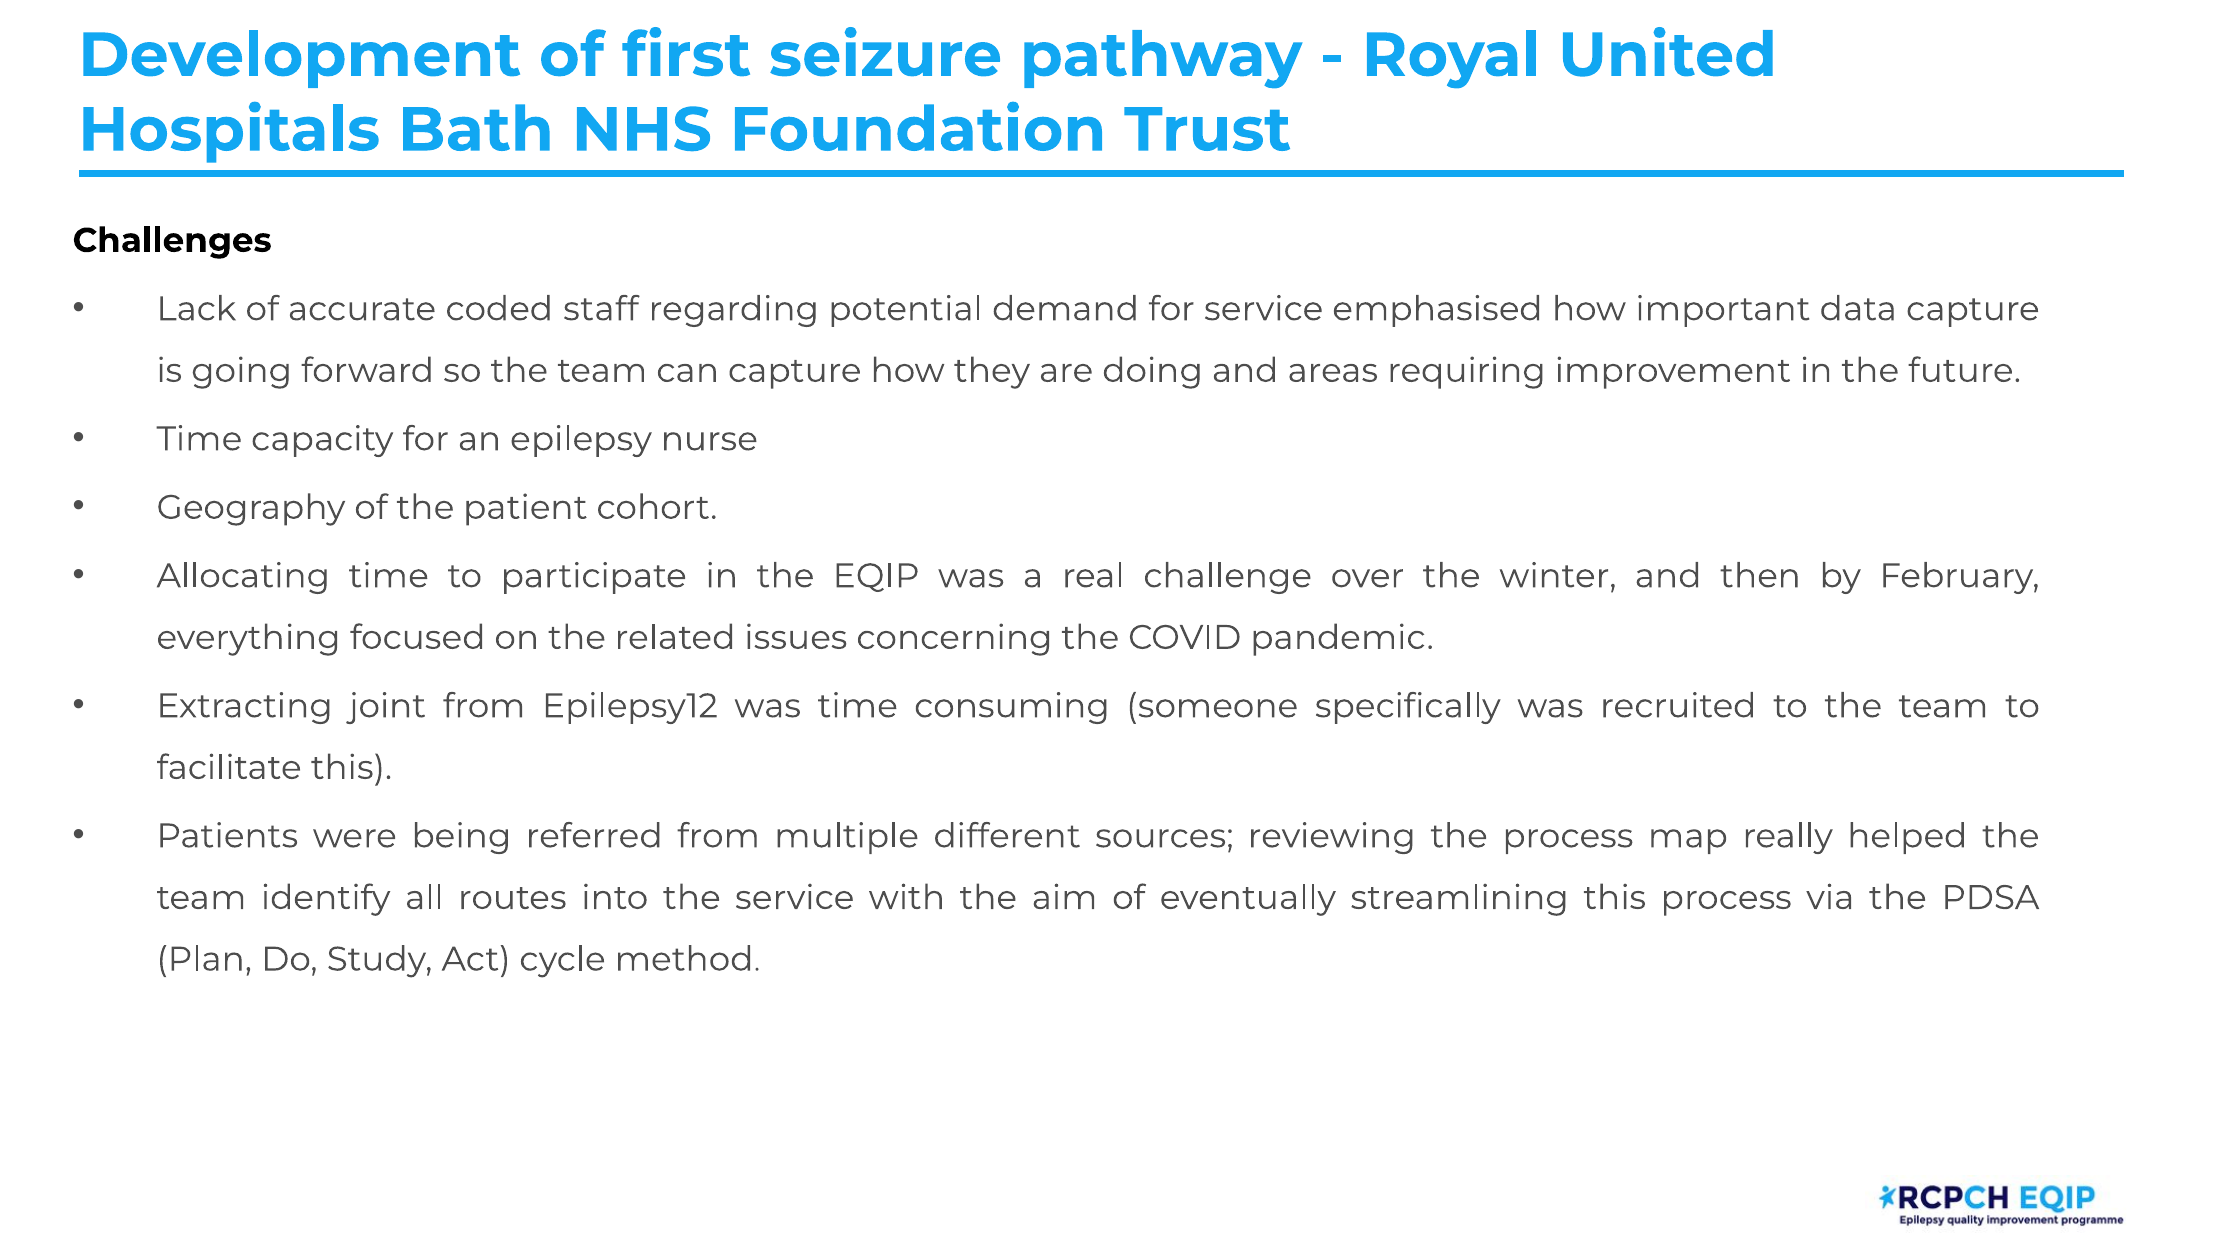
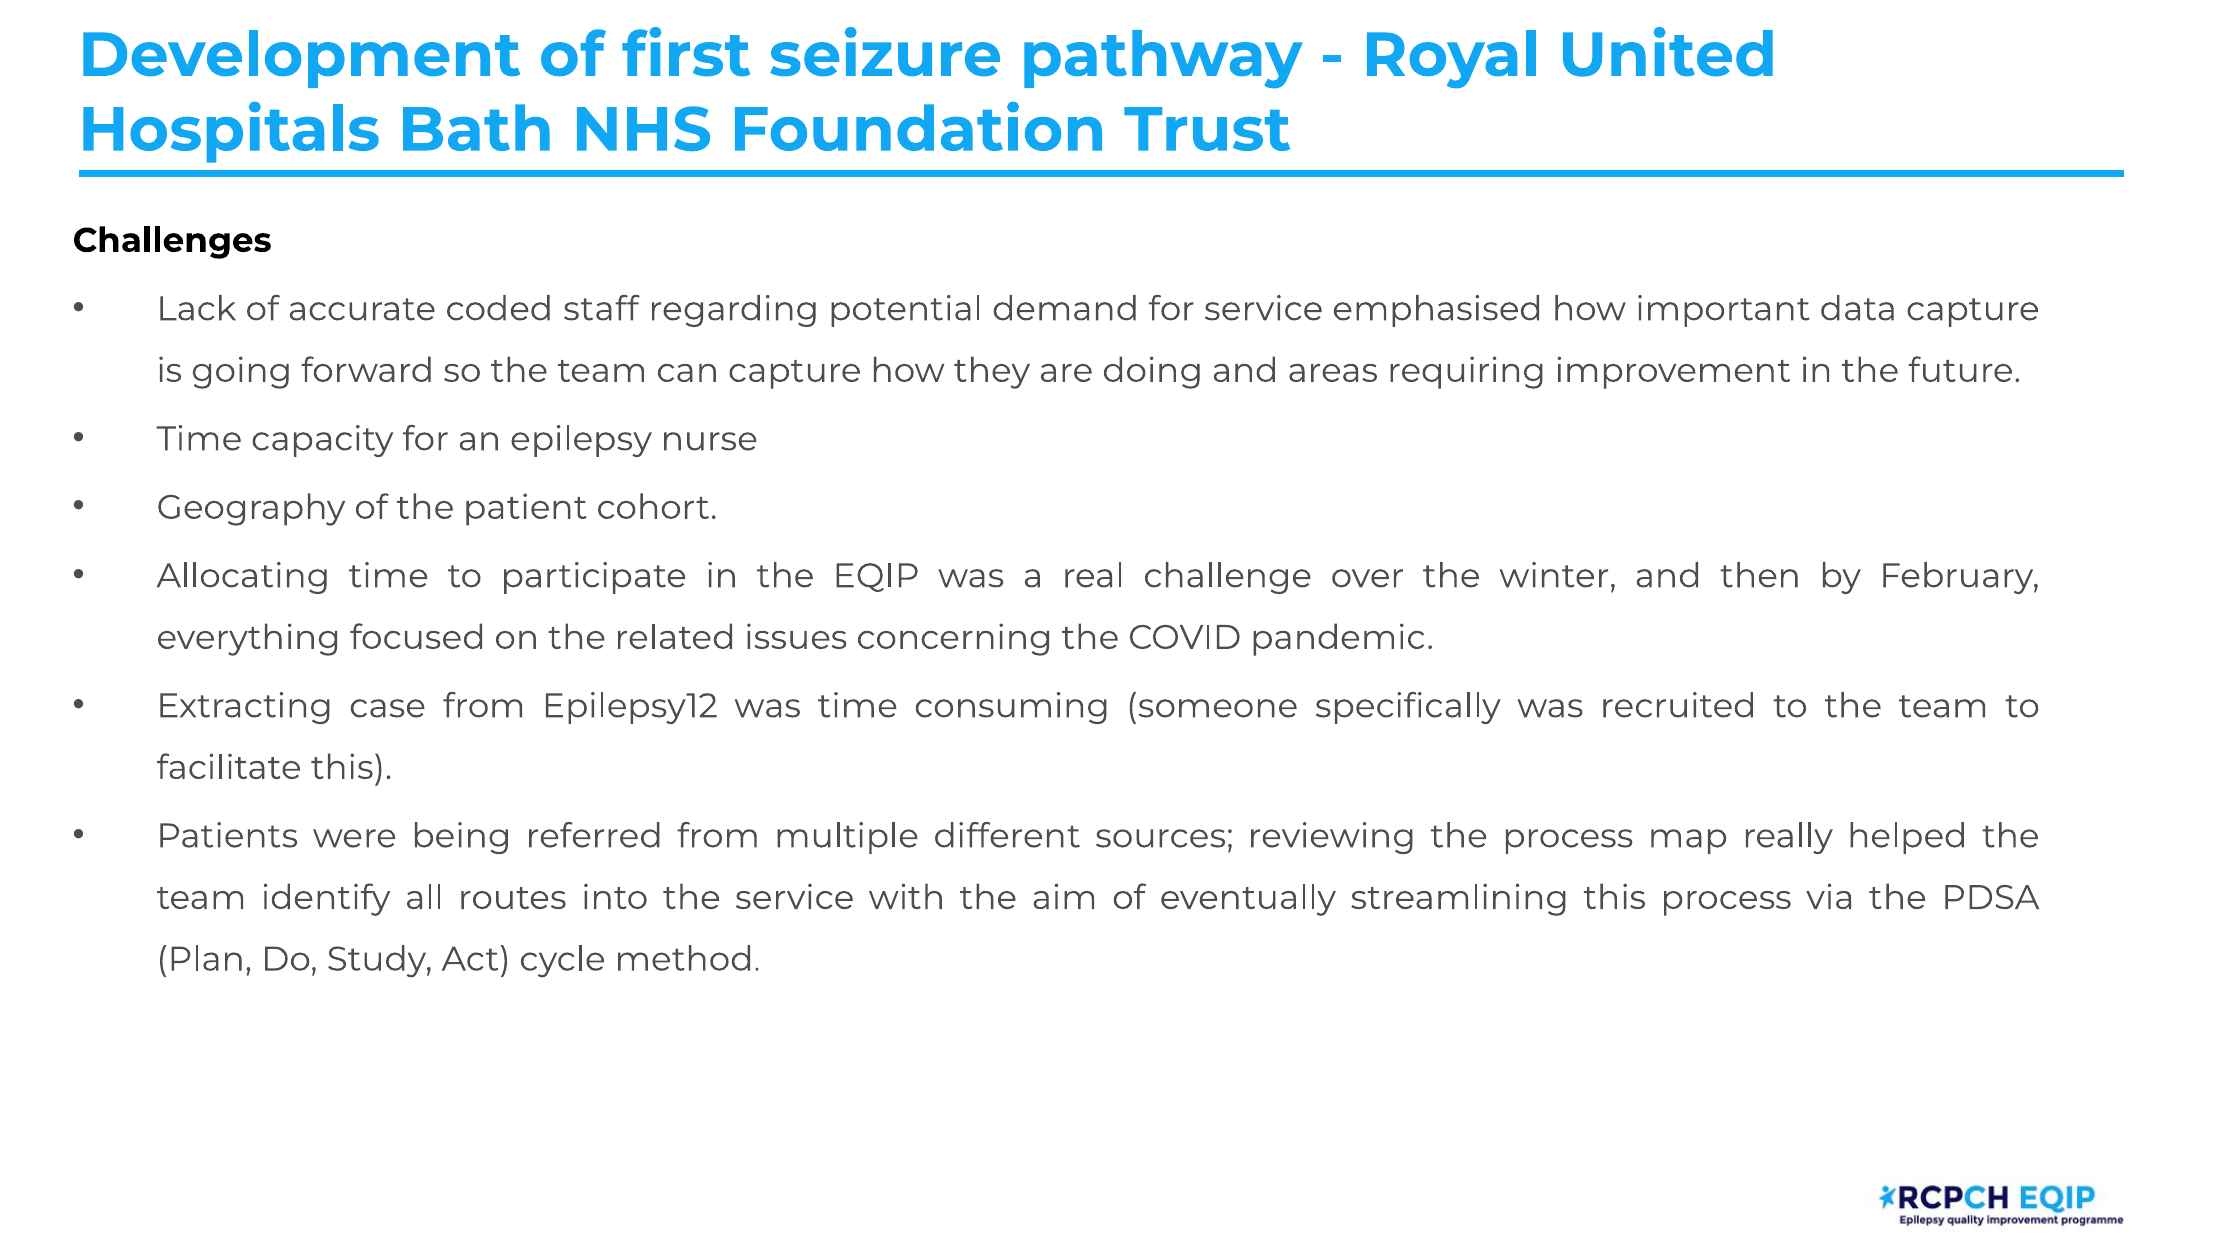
joint: joint -> case
